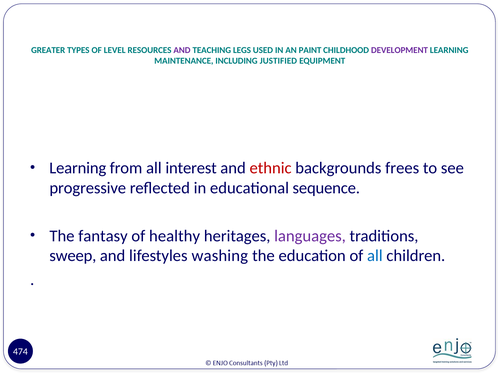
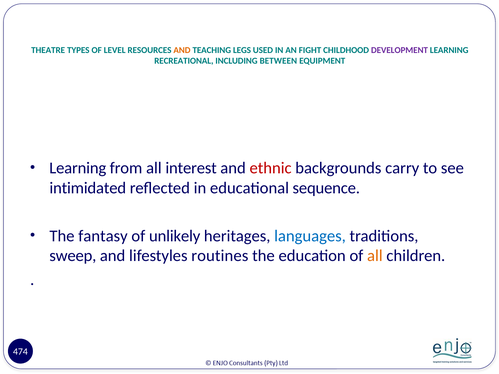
GREATER: GREATER -> THEATRE
AND at (182, 50) colour: purple -> orange
PAINT: PAINT -> FIGHT
MAINTENANCE: MAINTENANCE -> RECREATIONAL
JUSTIFIED: JUSTIFIED -> BETWEEN
frees: frees -> carry
progressive: progressive -> intimidated
healthy: healthy -> unlikely
languages colour: purple -> blue
washing: washing -> routines
all at (375, 256) colour: blue -> orange
